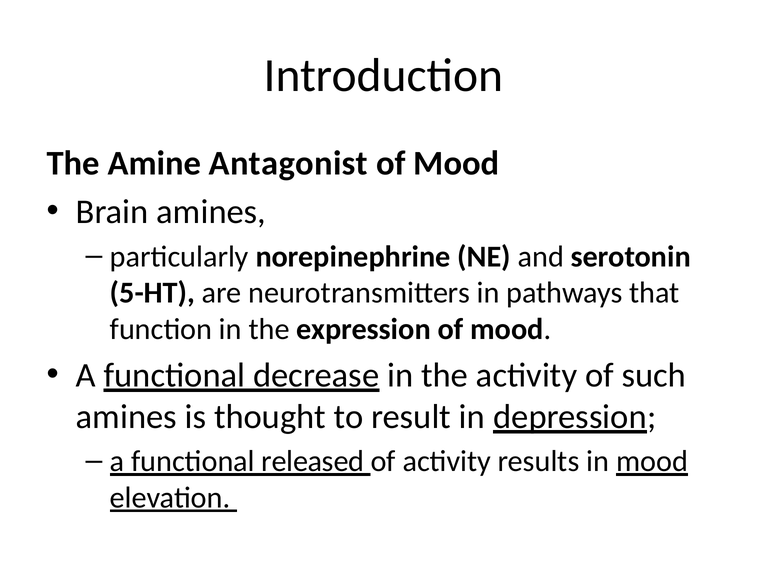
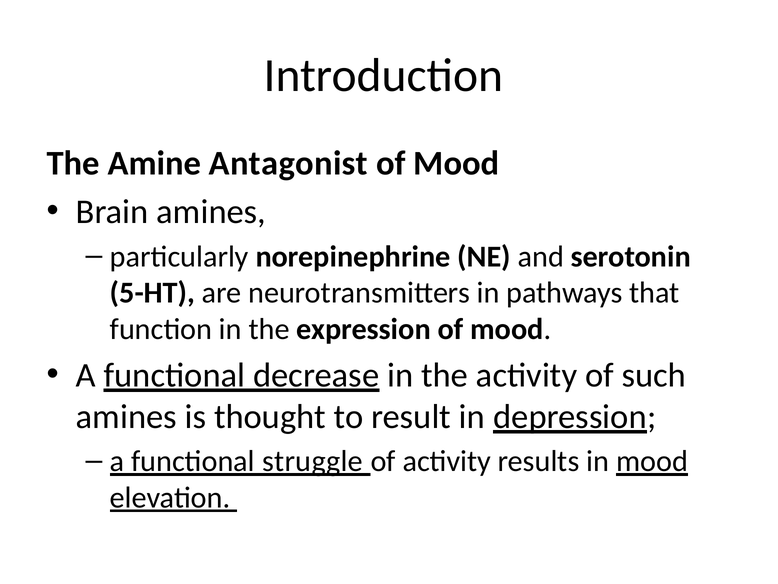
released: released -> struggle
